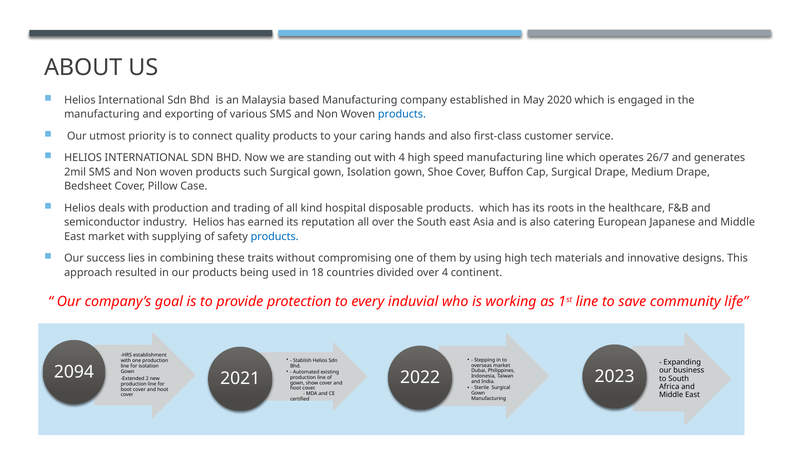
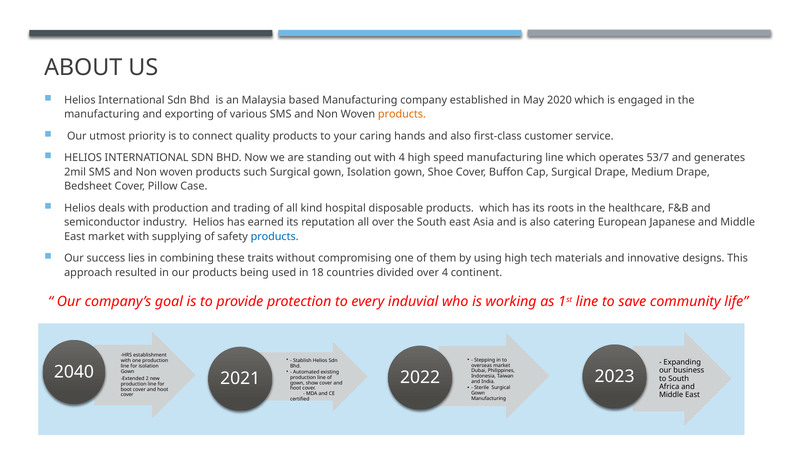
products at (402, 114) colour: blue -> orange
26/7: 26/7 -> 53/7
2094: 2094 -> 2040
